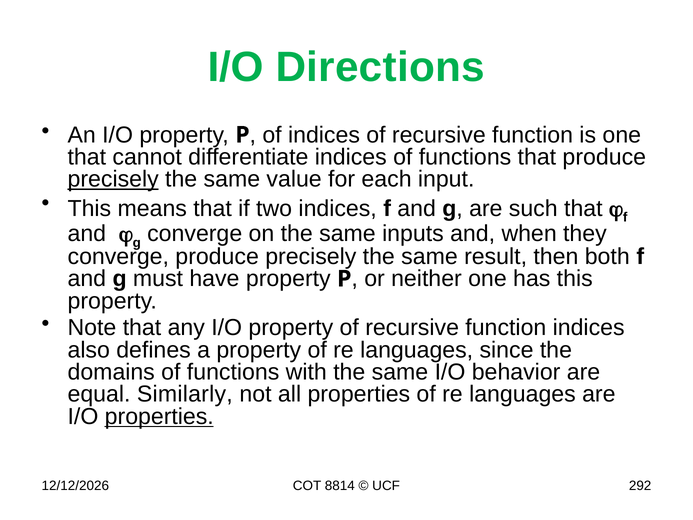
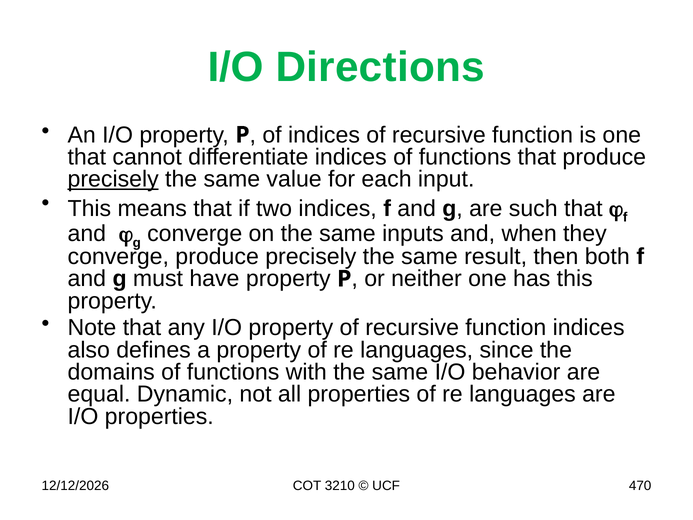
Similarly: Similarly -> Dynamic
properties at (159, 416) underline: present -> none
8814: 8814 -> 3210
292: 292 -> 470
